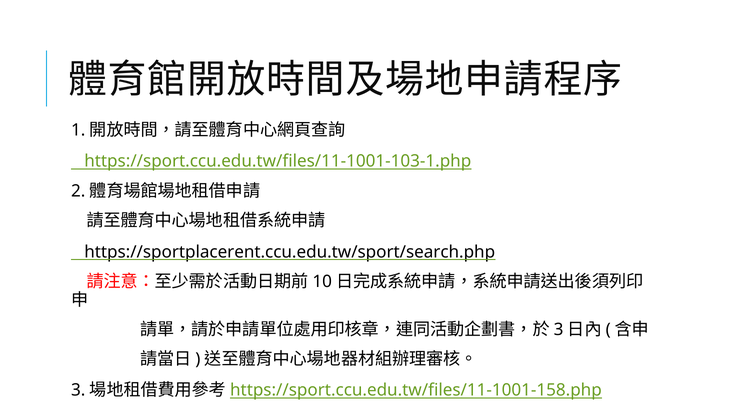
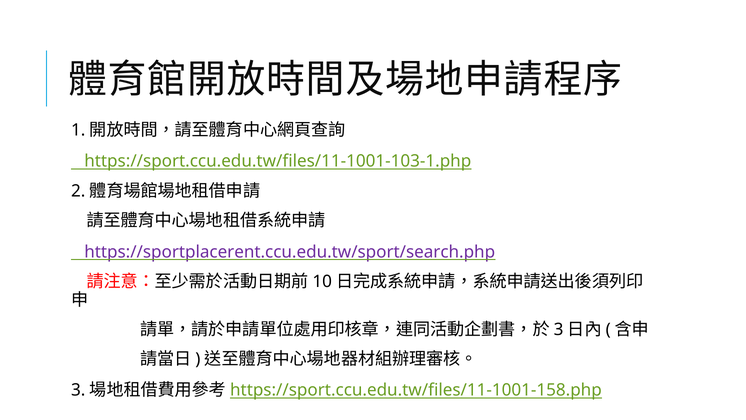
https://sportplacerent.ccu.edu.tw/sport/search.php colour: black -> purple
